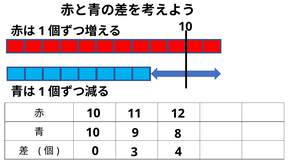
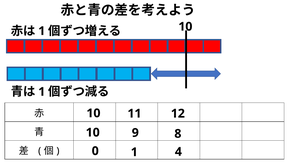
0 3: 3 -> 1
